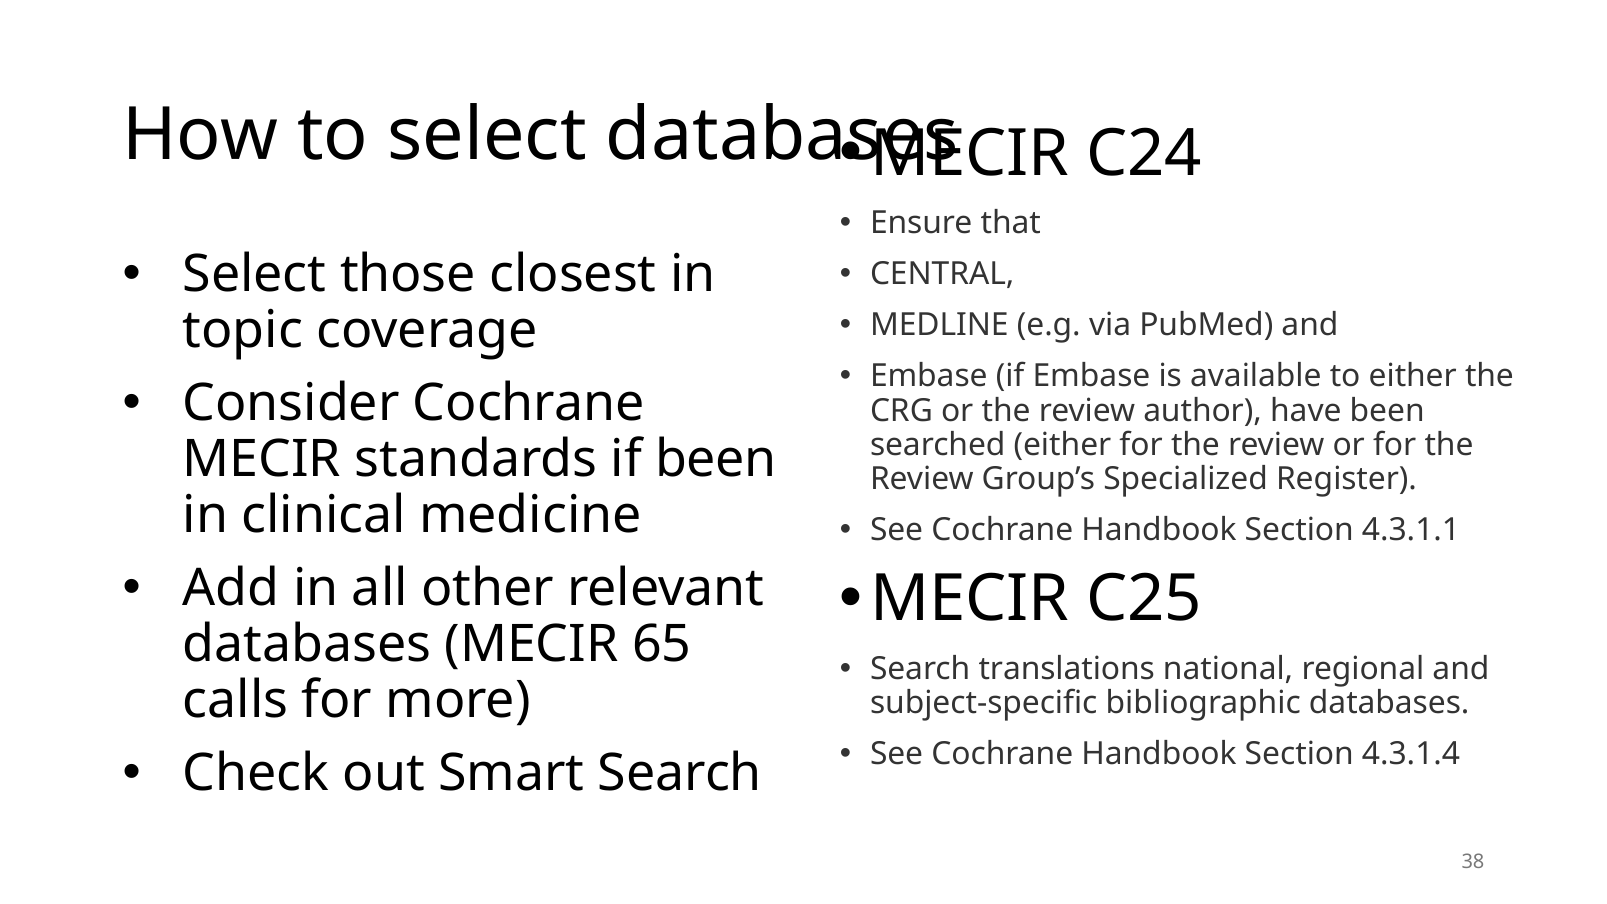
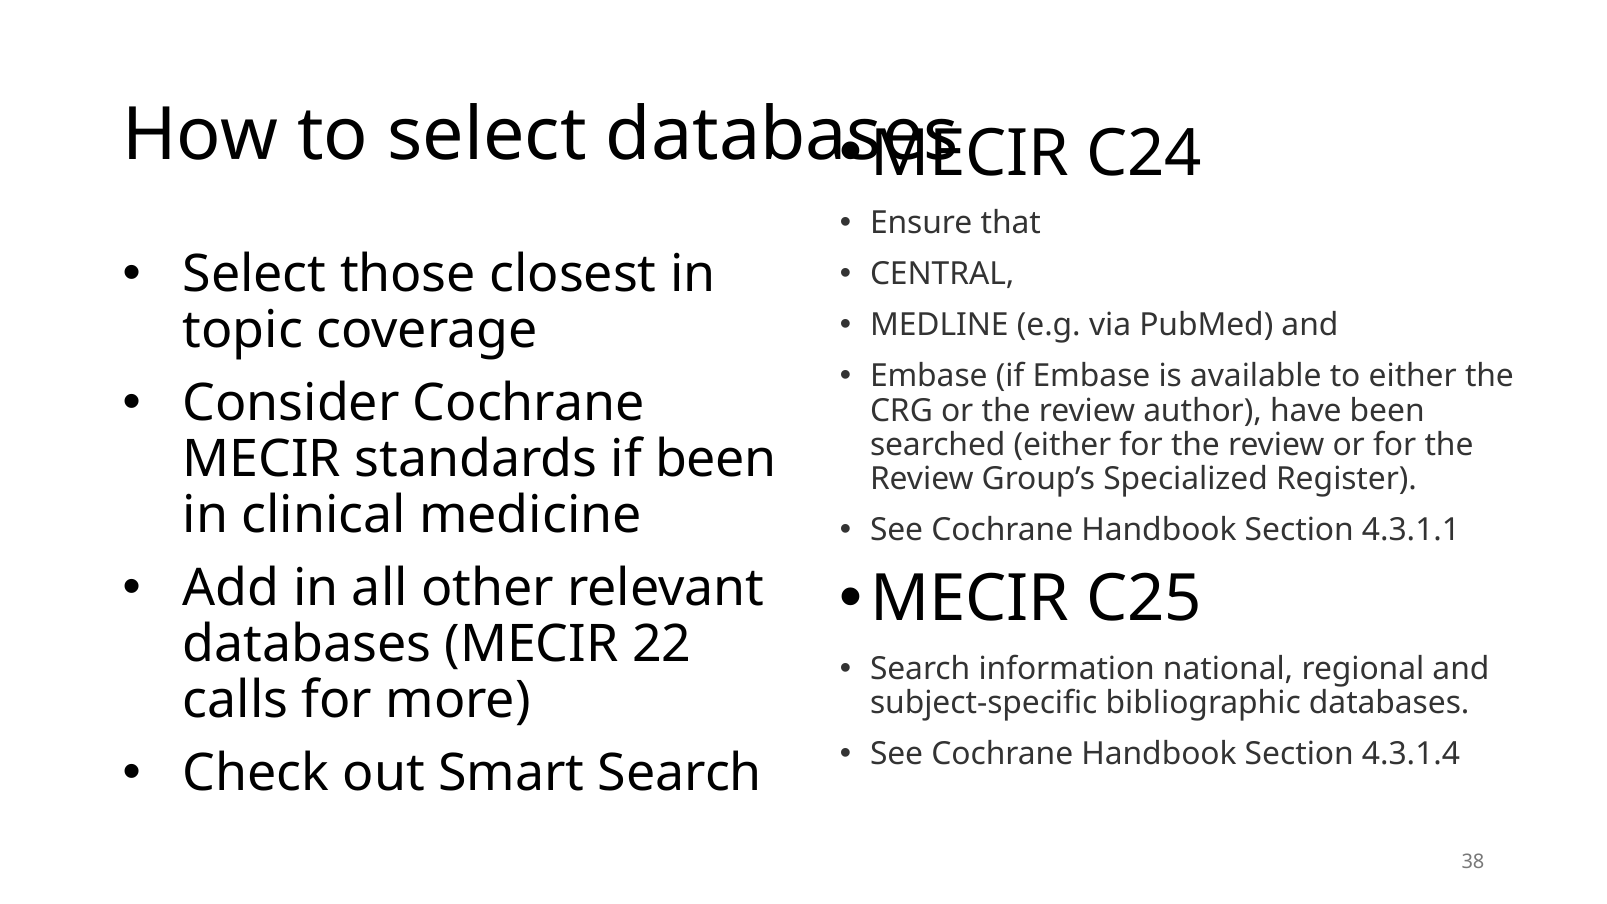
65: 65 -> 22
translations: translations -> information
